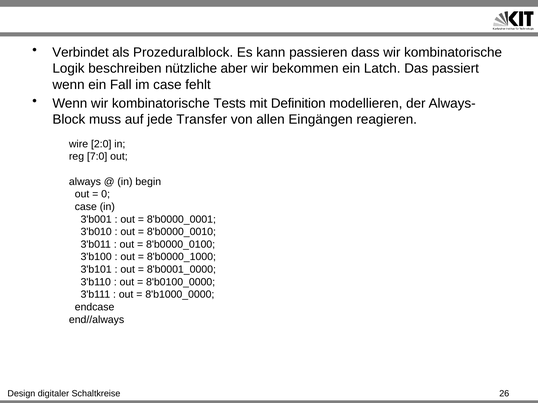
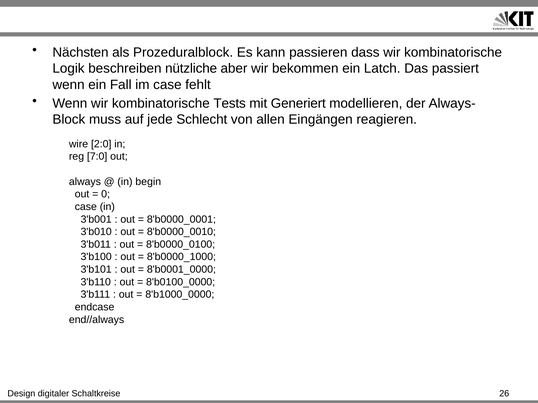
Verbindet: Verbindet -> Nächsten
Definition: Definition -> Generiert
Transfer: Transfer -> Schlecht
